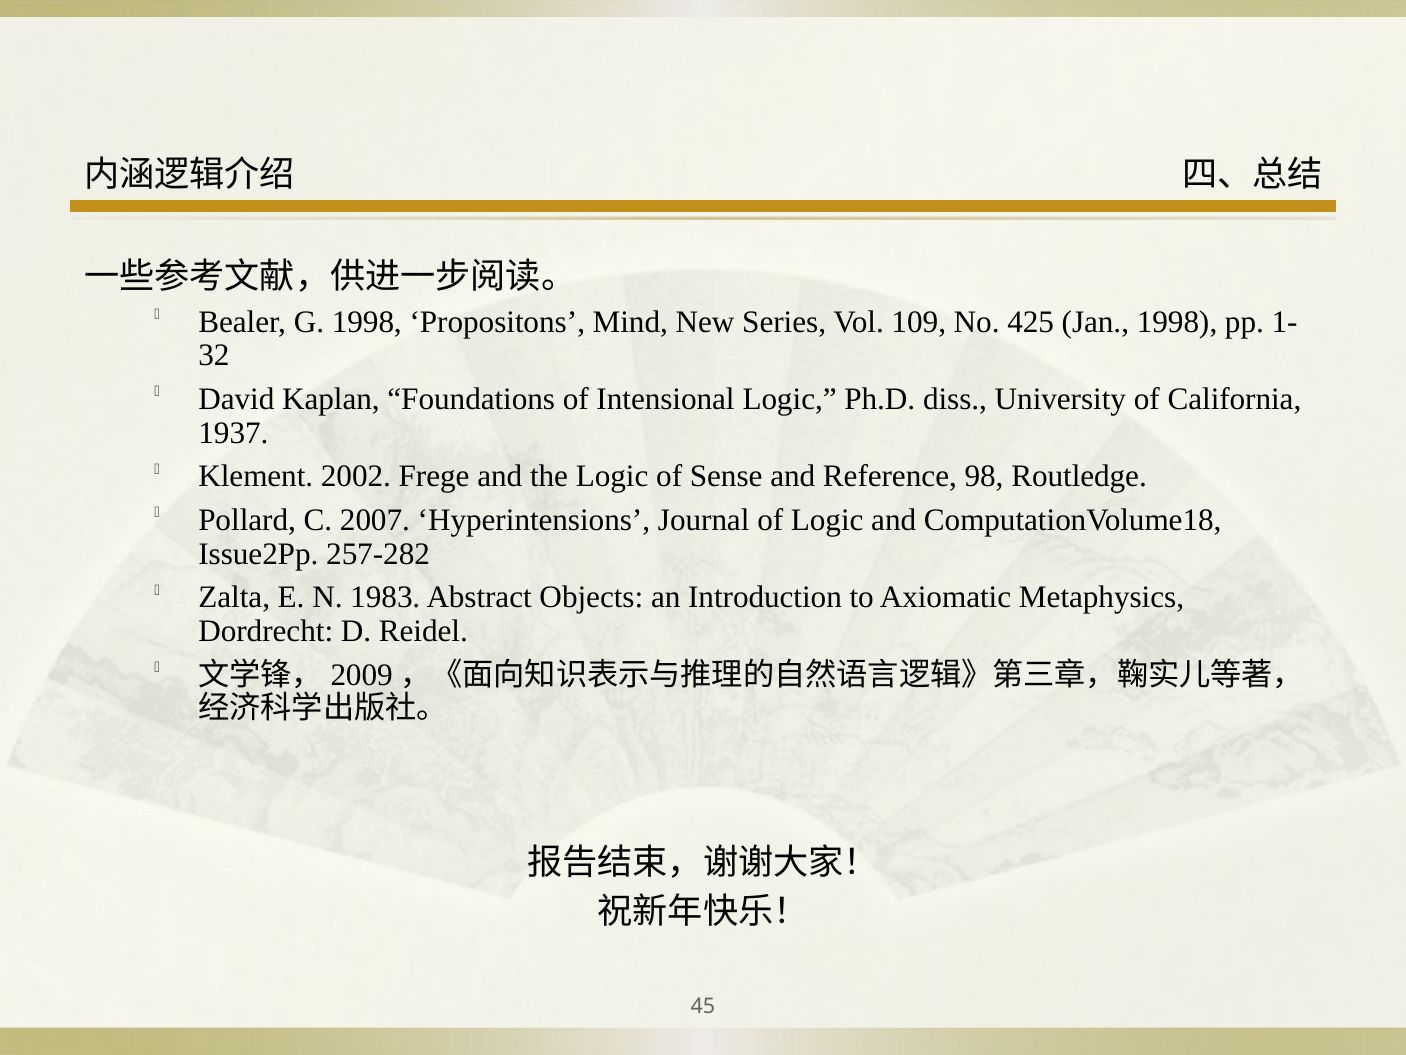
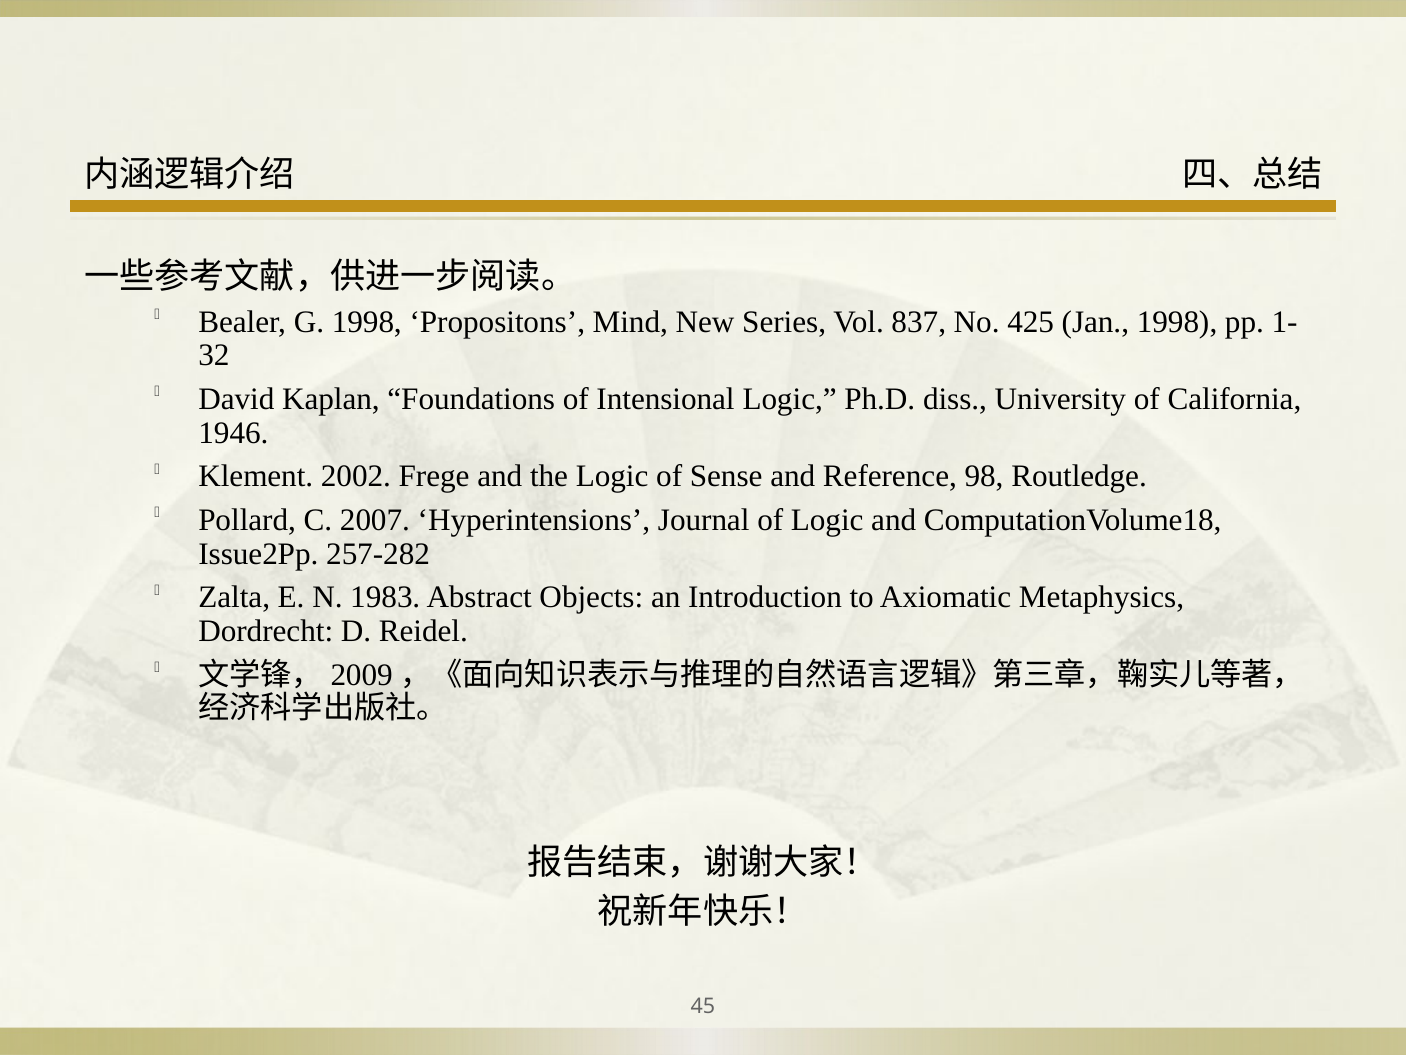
109: 109 -> 837
1937: 1937 -> 1946
